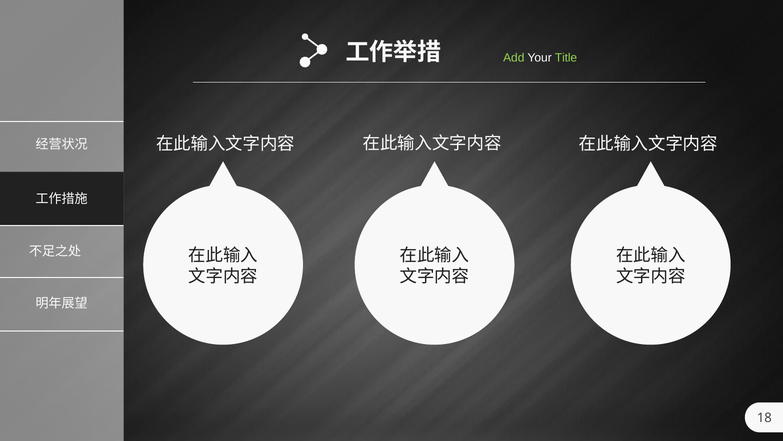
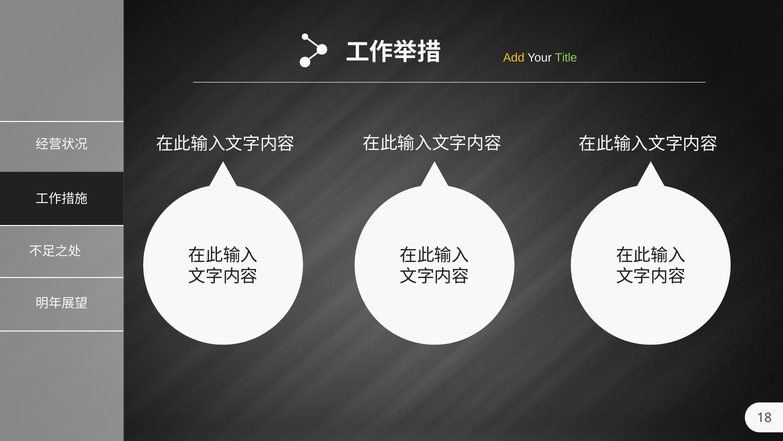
Add colour: light green -> yellow
